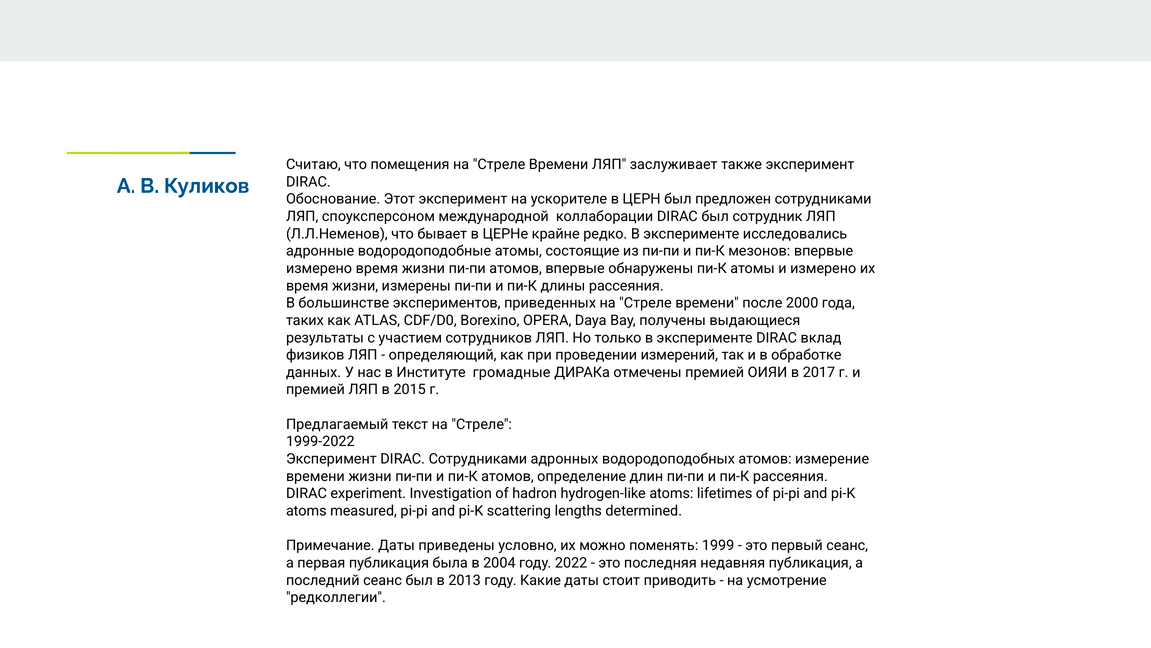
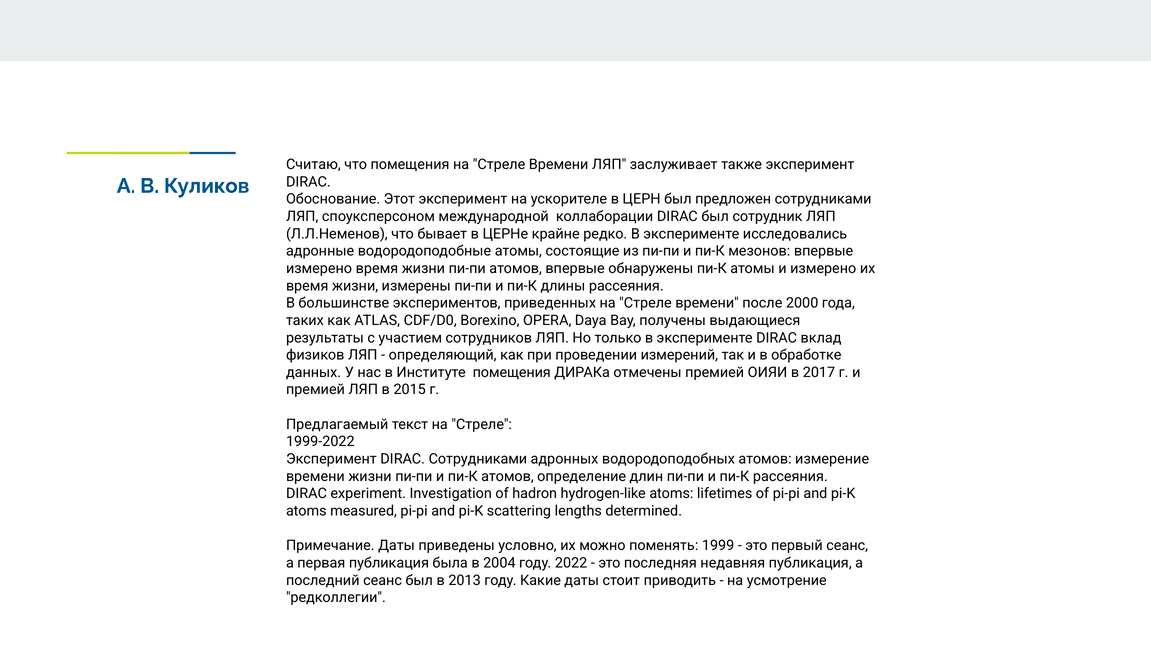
Институте громадные: громадные -> помещения
